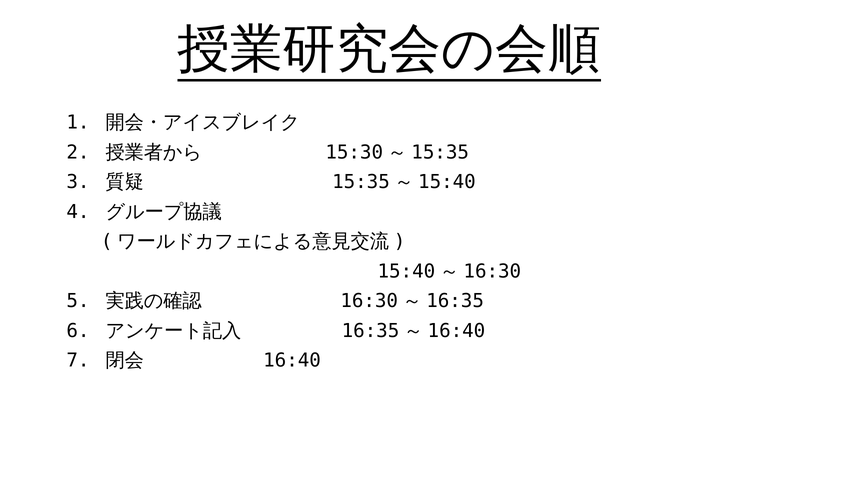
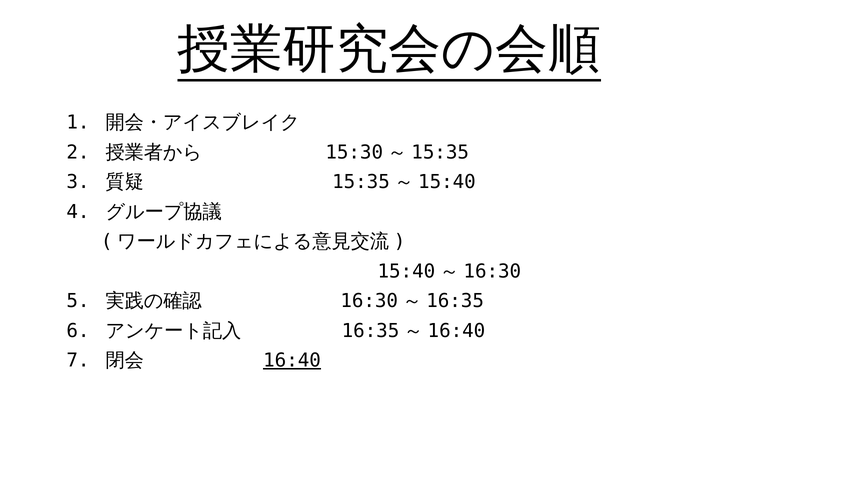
16:40 underline: none -> present
